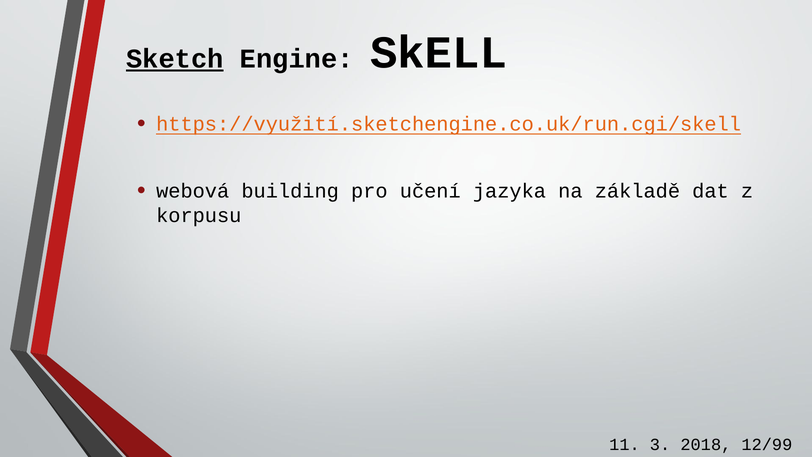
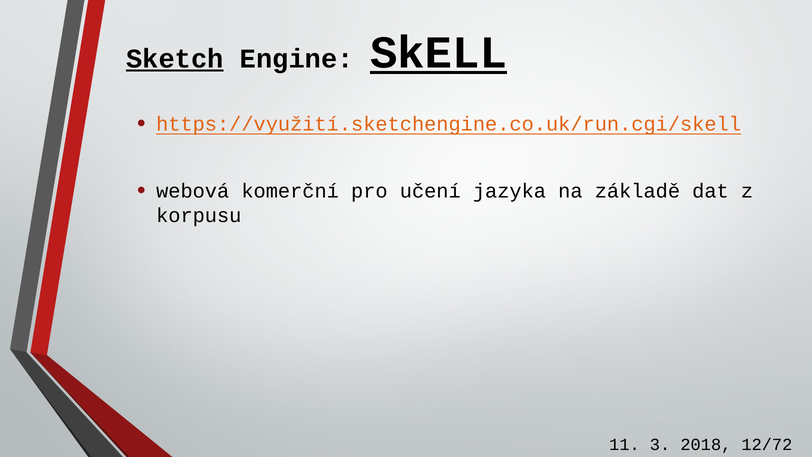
SkELL underline: none -> present
building: building -> komerční
12/99: 12/99 -> 12/72
